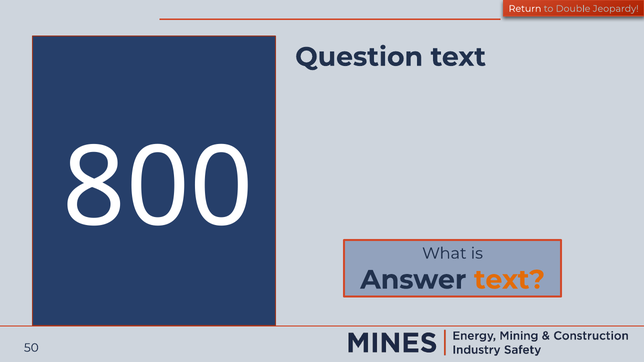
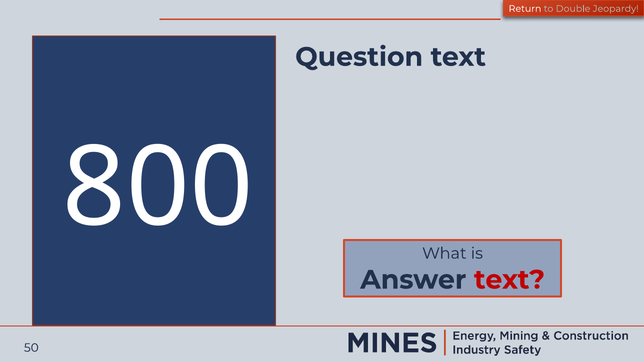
text at (509, 280) colour: orange -> red
